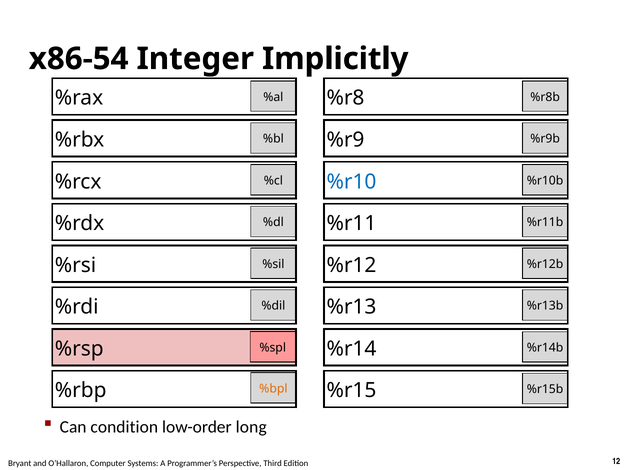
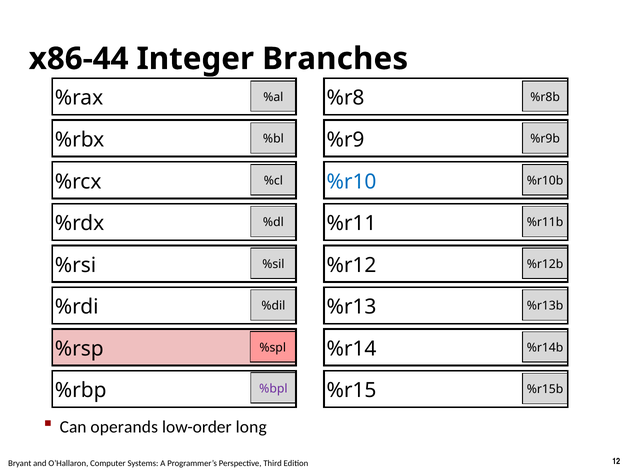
x86-54: x86-54 -> x86-44
Implicitly: Implicitly -> Branches
%bpl colour: orange -> purple
condition: condition -> operands
